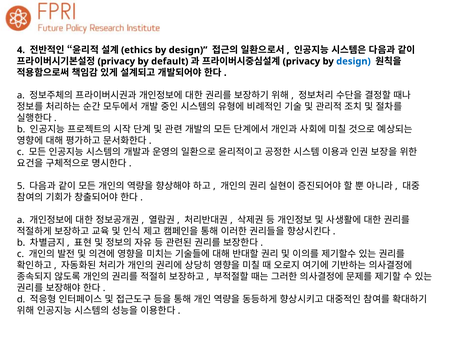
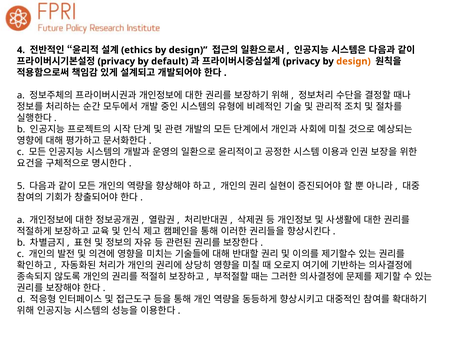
design at (353, 61) colour: blue -> orange
